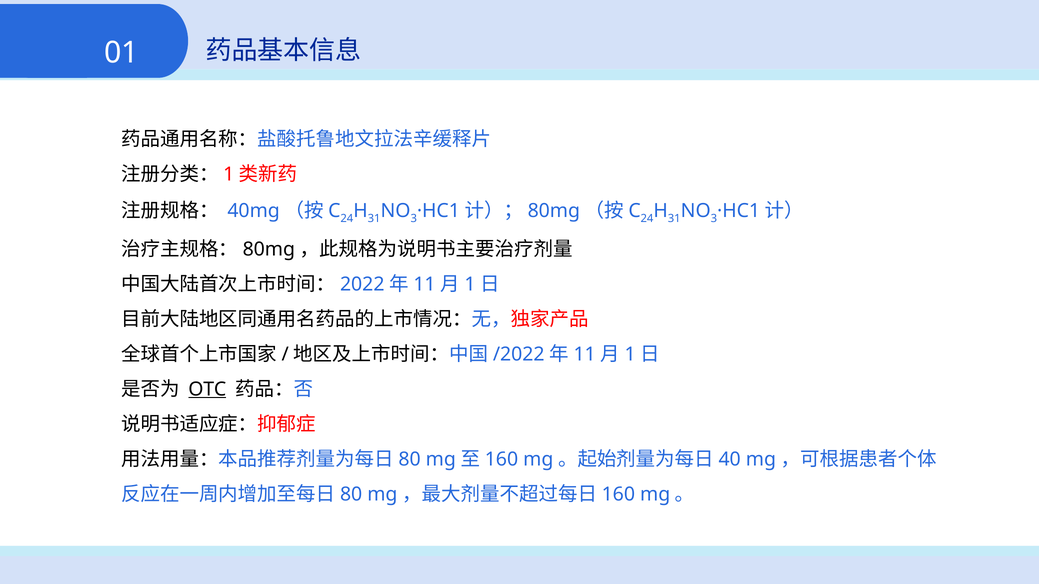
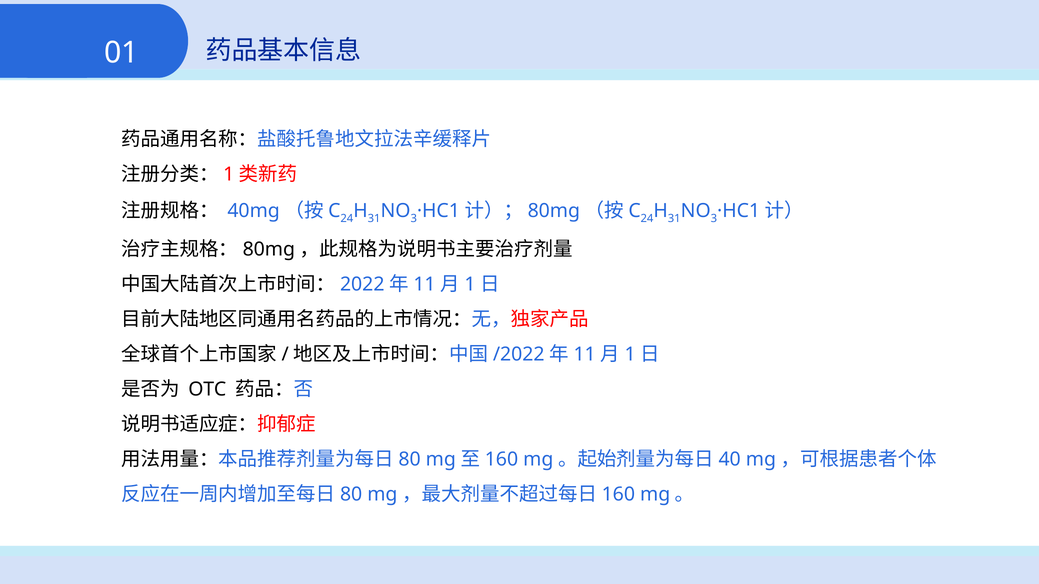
OTC underline: present -> none
